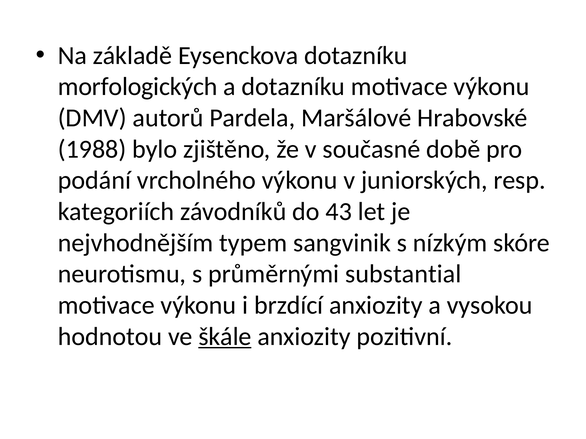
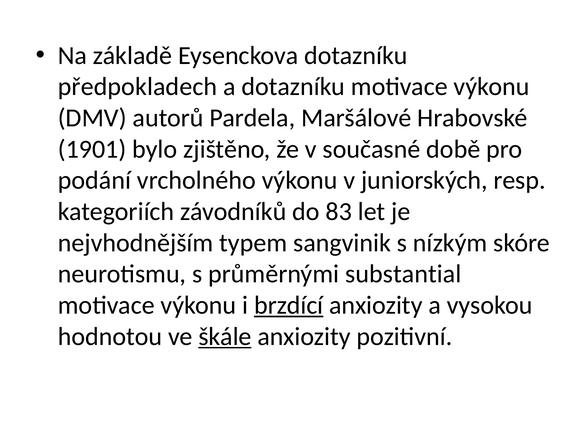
morfologických: morfologických -> předpokladech
1988: 1988 -> 1901
43: 43 -> 83
brzdící underline: none -> present
